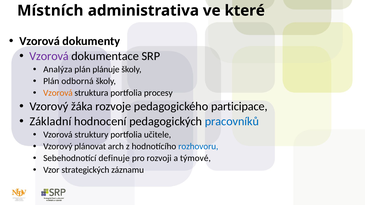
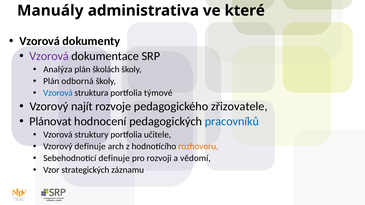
Místních: Místních -> Manuály
plánuje: plánuje -> školách
Vzorová at (58, 93) colour: orange -> blue
procesy: procesy -> týmové
žáka: žáka -> najít
participace: participace -> zřizovatele
Základní: Základní -> Plánovat
Vzorový plánovat: plánovat -> definuje
rozhovoru colour: blue -> orange
týmové: týmové -> vědomí
